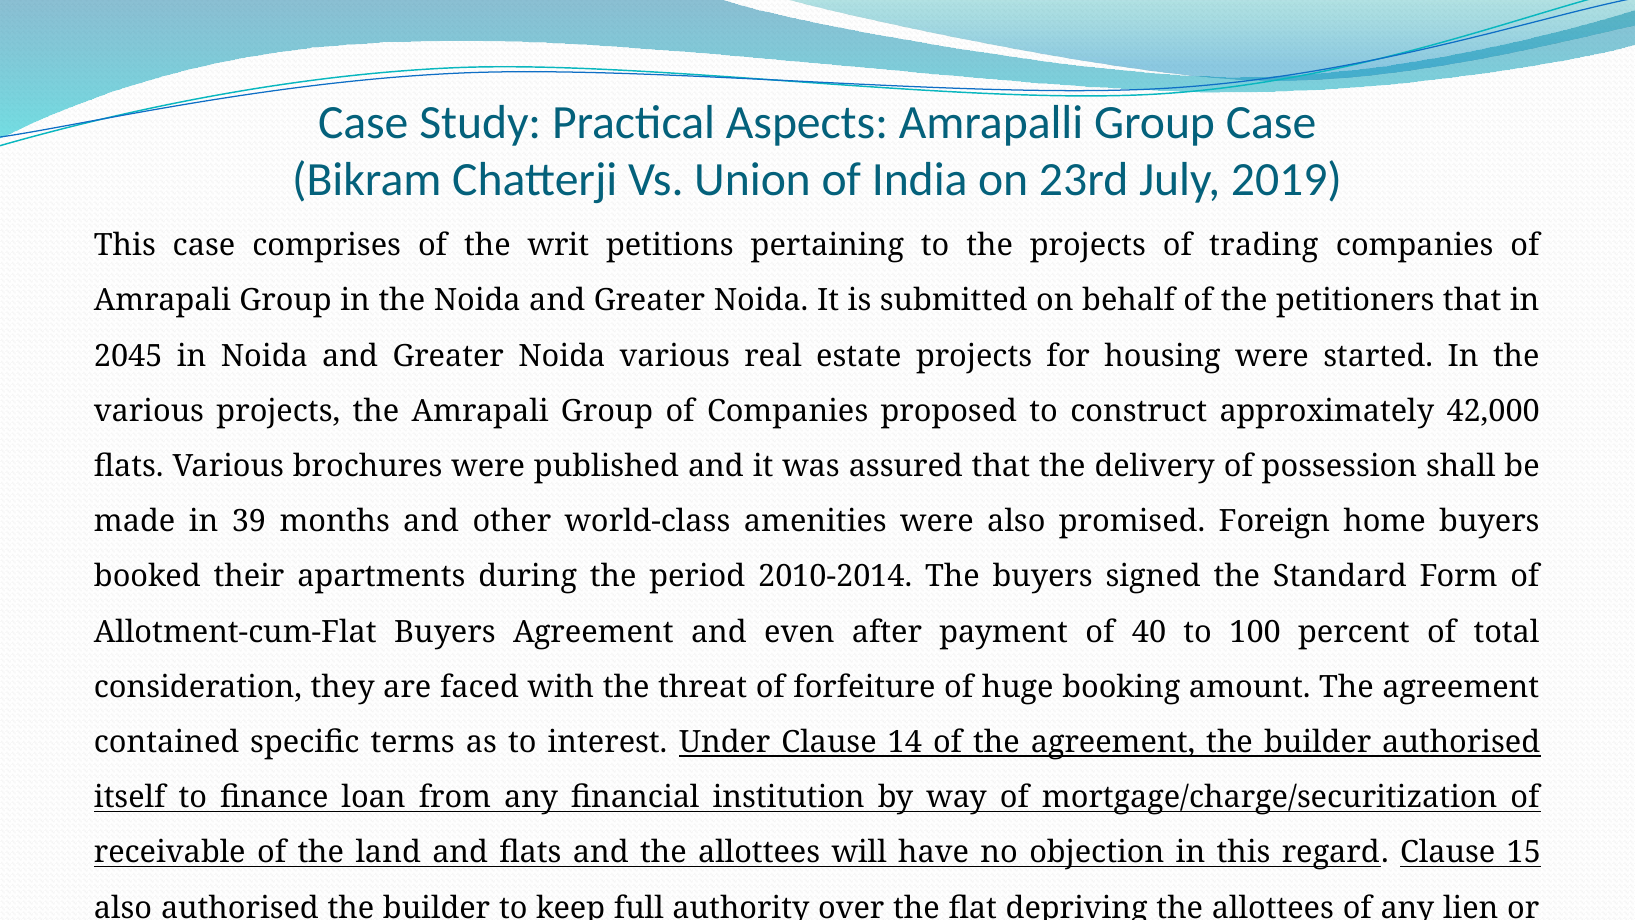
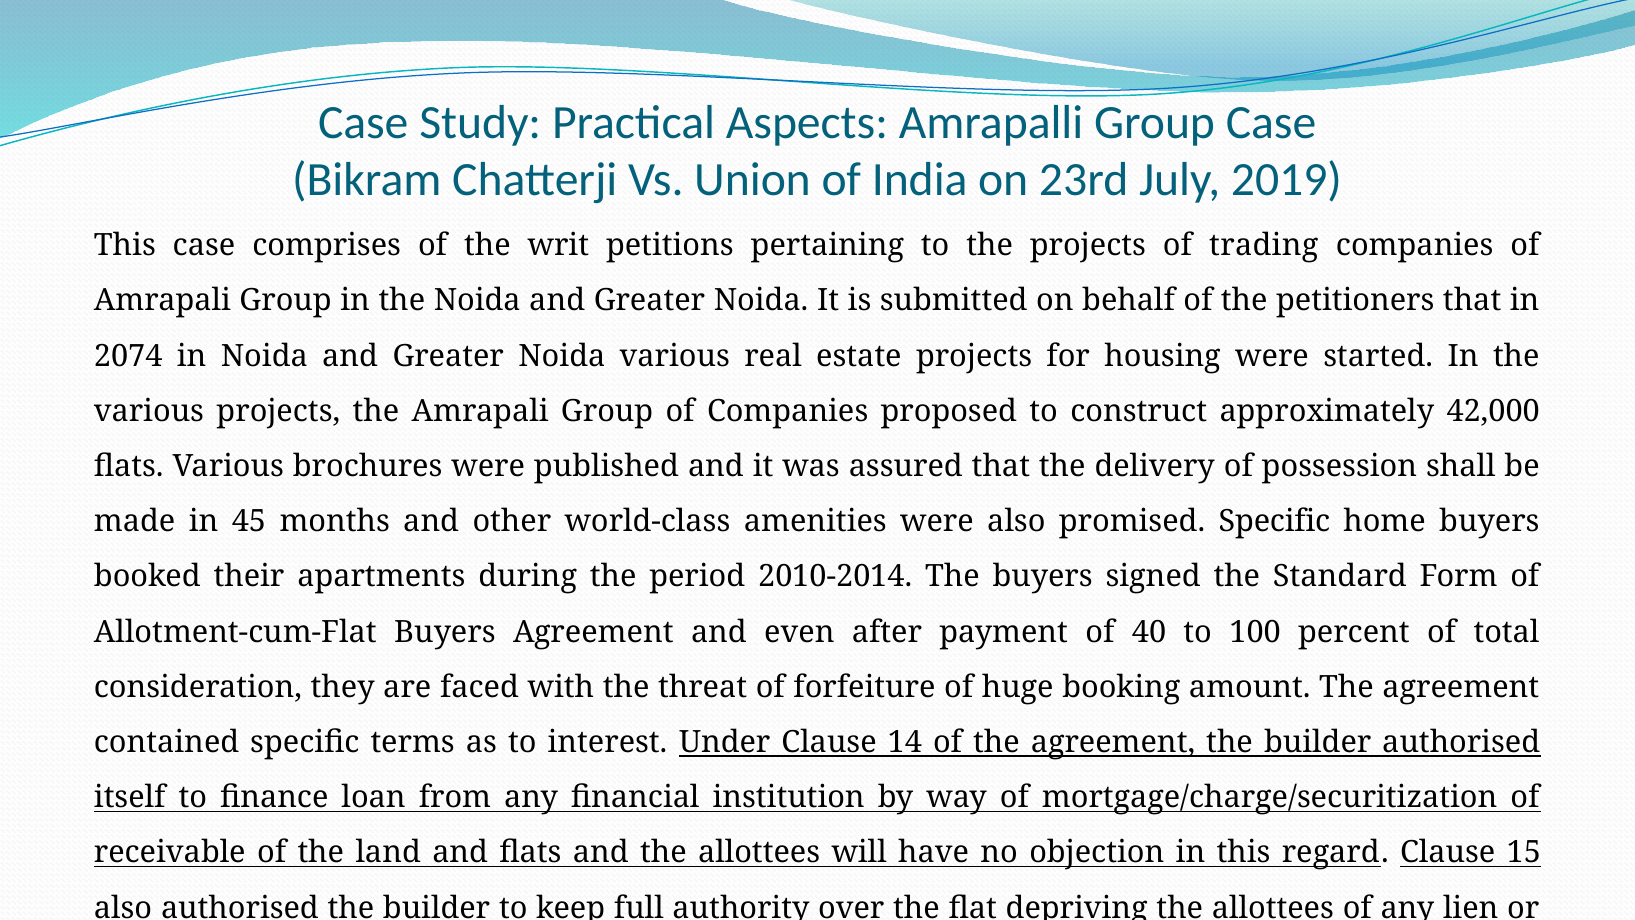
2045: 2045 -> 2074
39: 39 -> 45
promised Foreign: Foreign -> Specific
